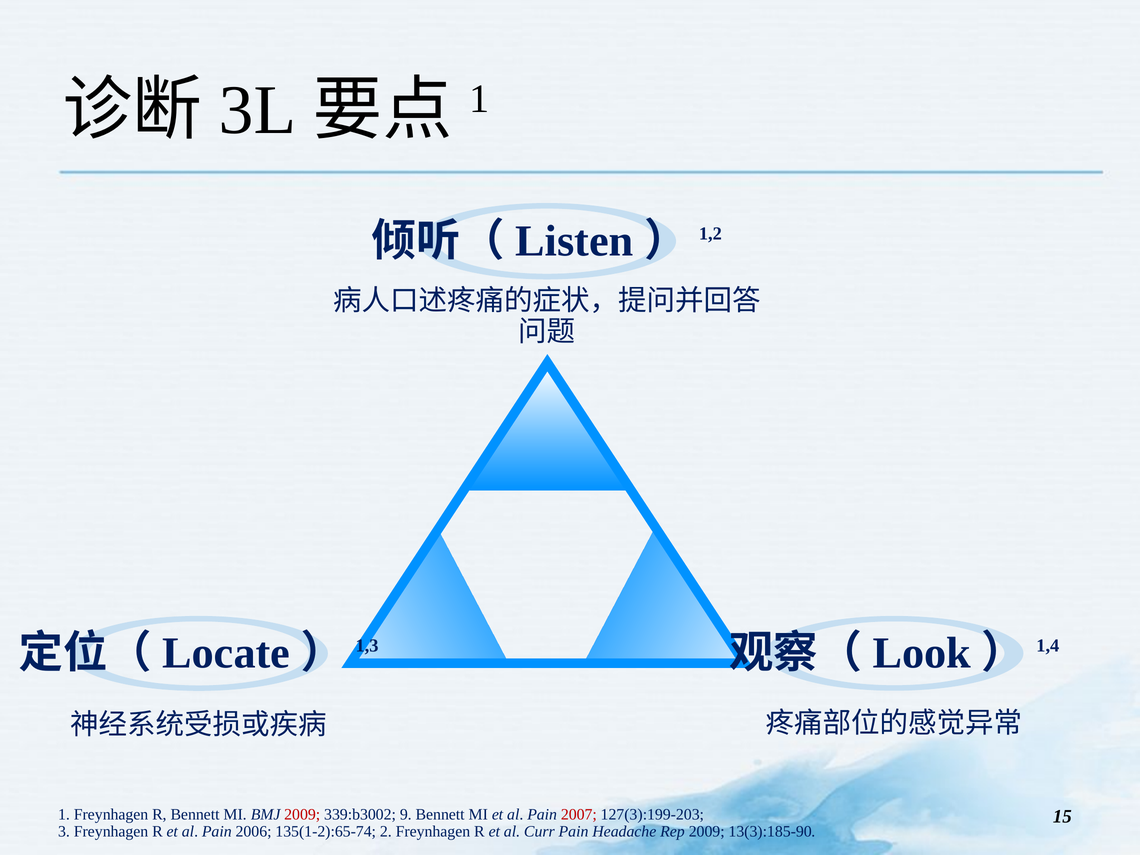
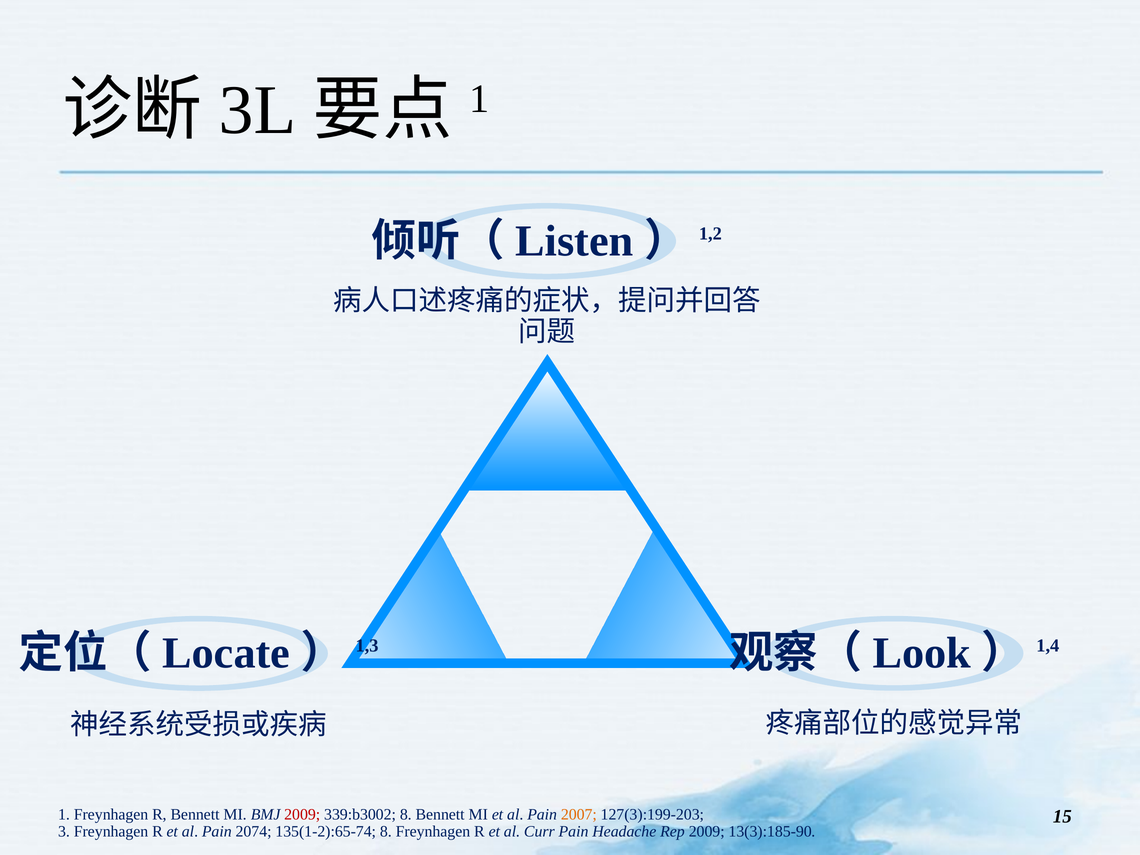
339:b3002 9: 9 -> 8
2007 colour: red -> orange
2006: 2006 -> 2074
135(1-2):65-74 2: 2 -> 8
